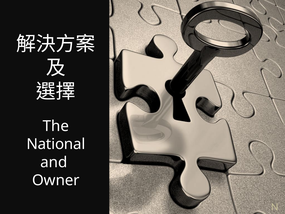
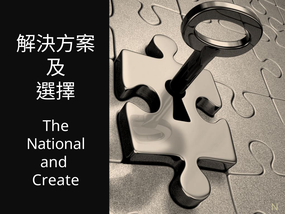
Owner: Owner -> Create
